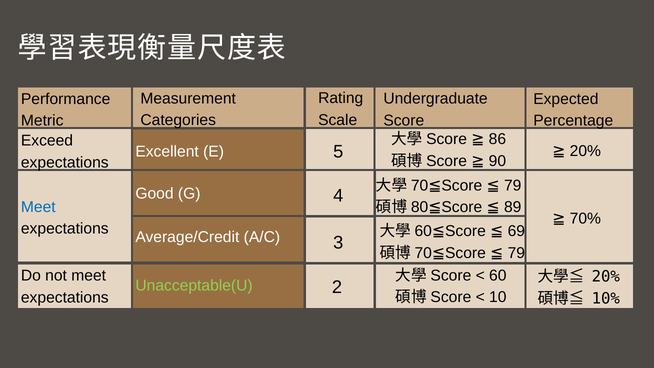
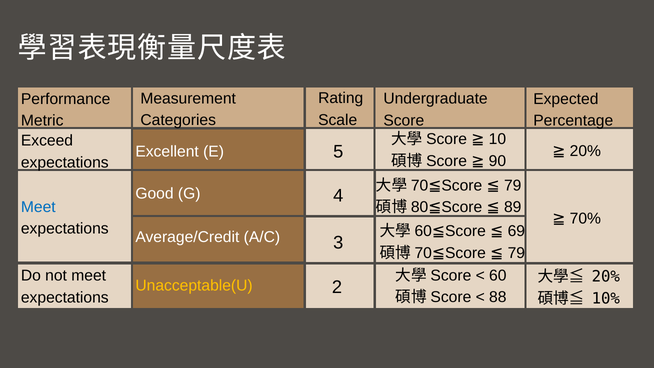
86: 86 -> 10
Unacceptable(U colour: light green -> yellow
10: 10 -> 88
